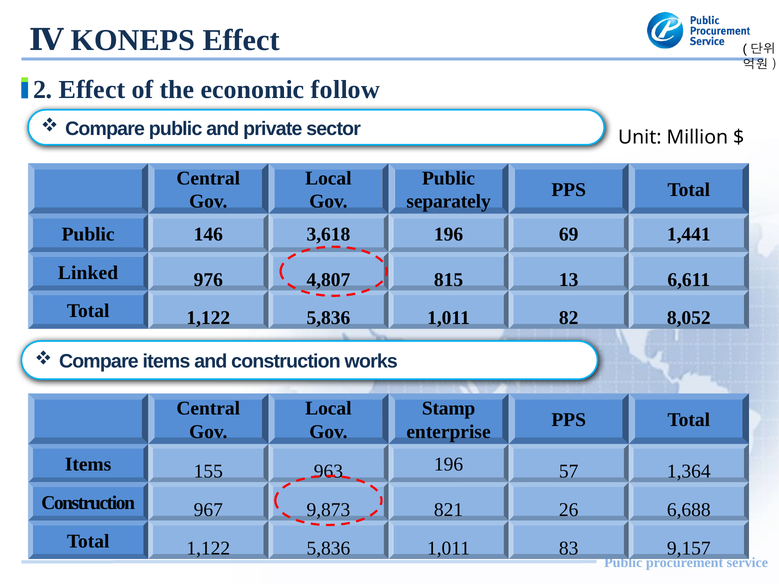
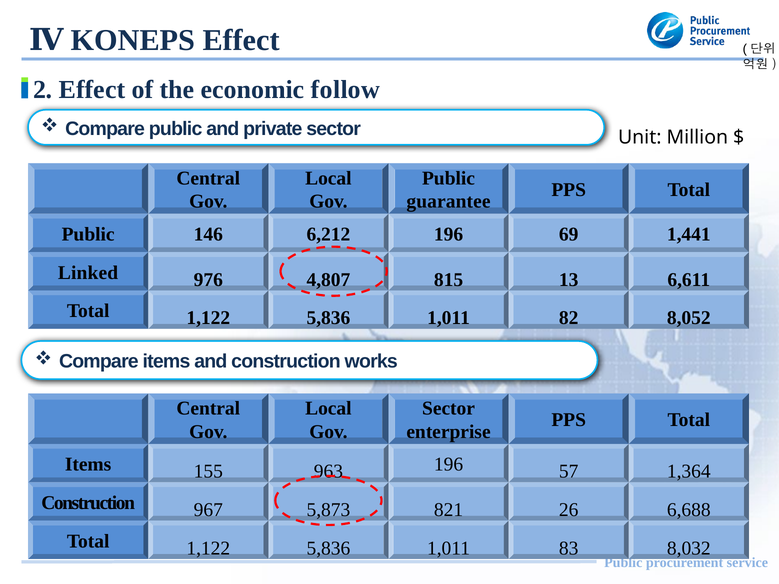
separately: separately -> guarantee
3,618: 3,618 -> 6,212
Stamp at (449, 408): Stamp -> Sector
9,873: 9,873 -> 5,873
9,157: 9,157 -> 8,032
